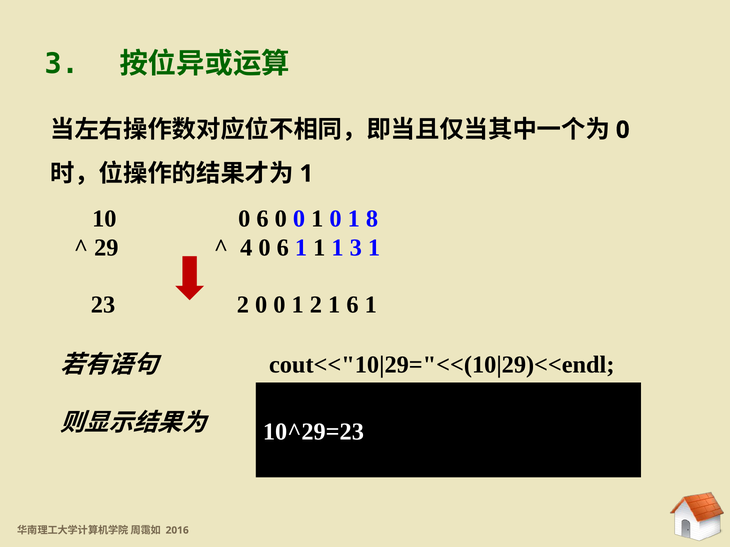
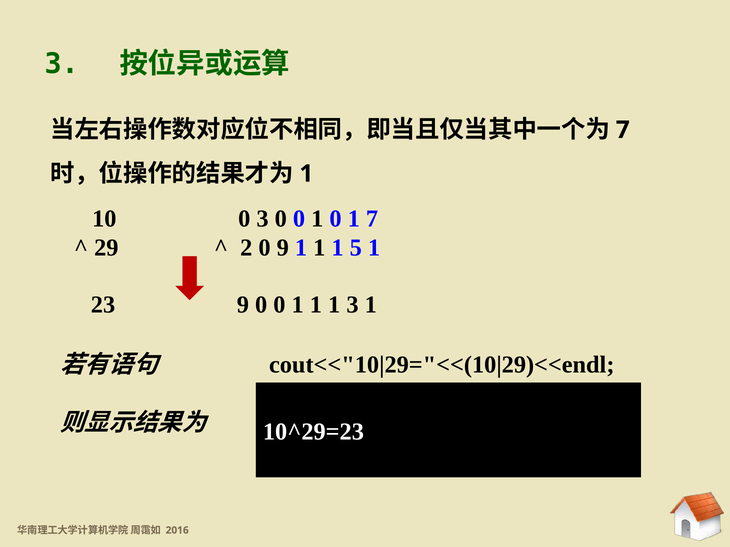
0 at (623, 130): 0 -> 7
10 0 6: 6 -> 3
1 8: 8 -> 7
4: 4 -> 2
6 at (283, 248): 6 -> 9
1 3: 3 -> 5
23 2: 2 -> 9
0 1 2: 2 -> 1
1 6: 6 -> 3
